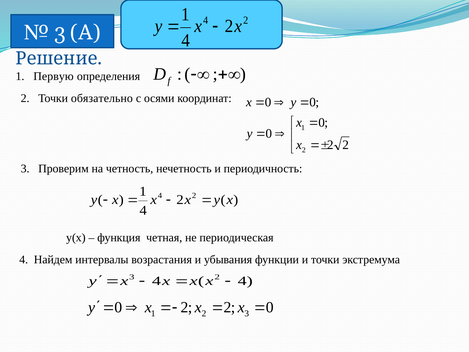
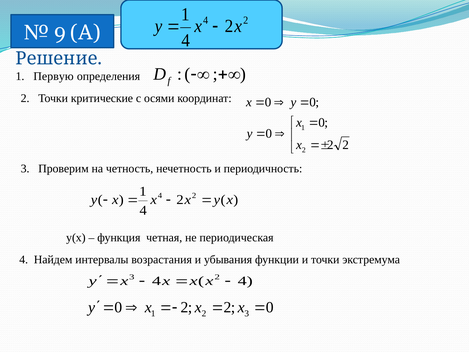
3 at (60, 33): 3 -> 9
обязательно: обязательно -> критические
